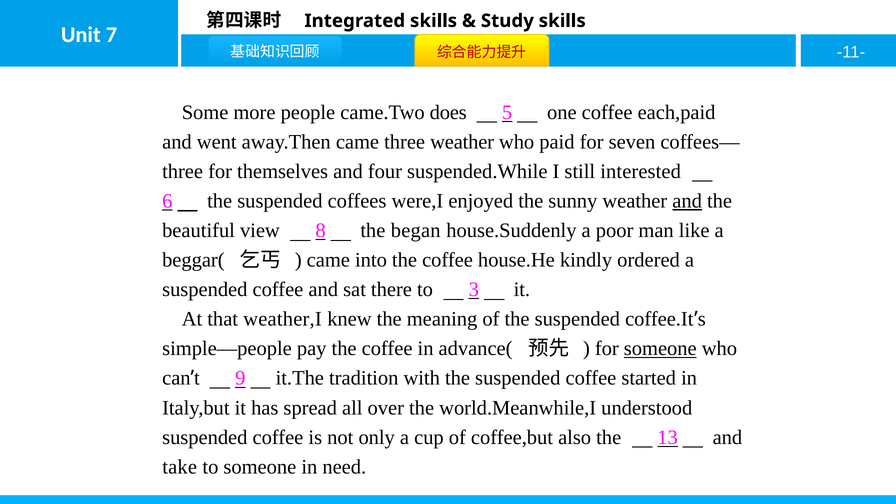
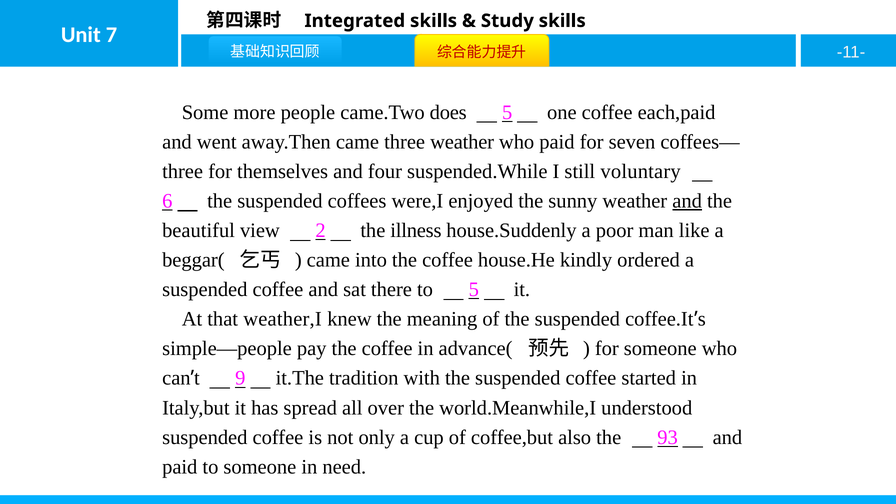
interested: interested -> voluntary
8: 8 -> 2
began: began -> illness
to 3: 3 -> 5
someone at (660, 349) underline: present -> none
13: 13 -> 93
take at (180, 467): take -> paid
